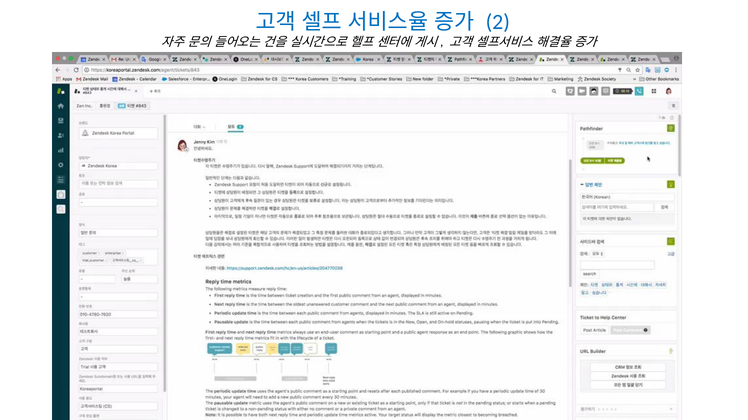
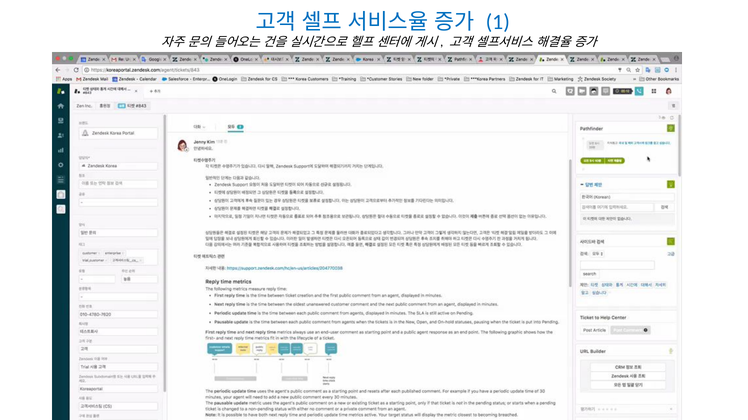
2: 2 -> 1
